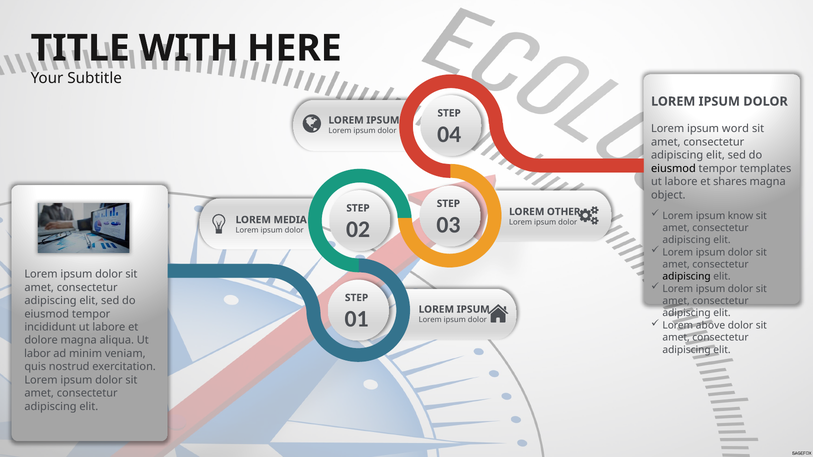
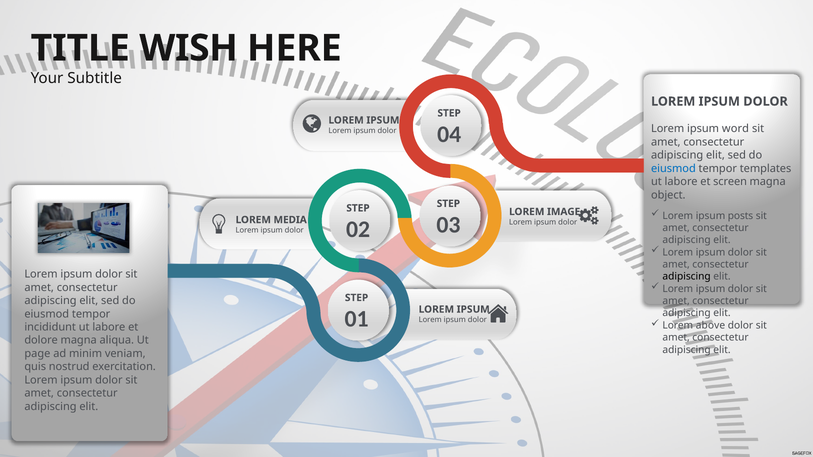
WITH: WITH -> WISH
eiusmod at (673, 169) colour: black -> blue
shares: shares -> screen
OTHER: OTHER -> IMAGE
know: know -> posts
labor: labor -> page
